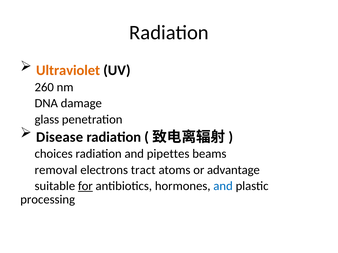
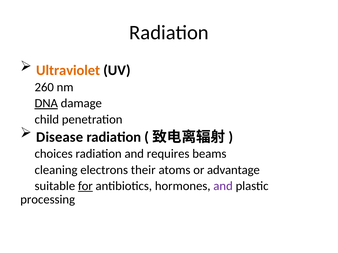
DNA underline: none -> present
glass: glass -> child
pipettes: pipettes -> requires
removal: removal -> cleaning
tract: tract -> their
and at (223, 186) colour: blue -> purple
